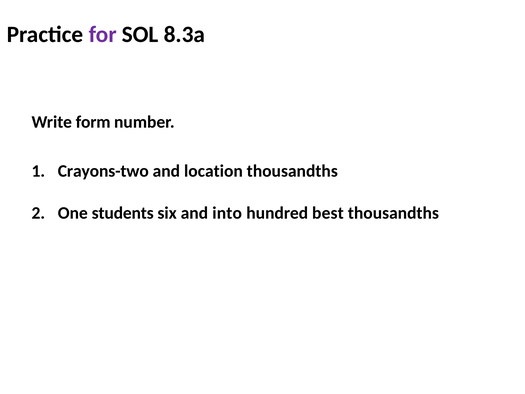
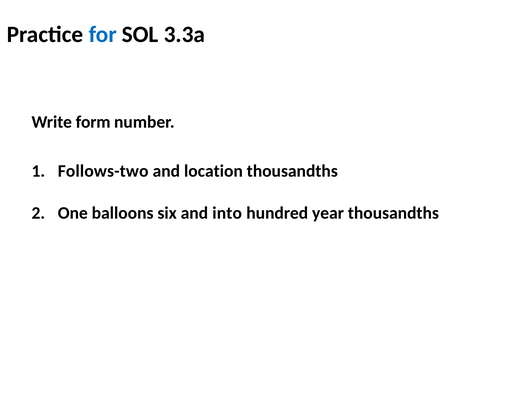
for colour: purple -> blue
8.3a: 8.3a -> 3.3a
Crayons-two: Crayons-two -> Follows-two
students: students -> balloons
best: best -> year
